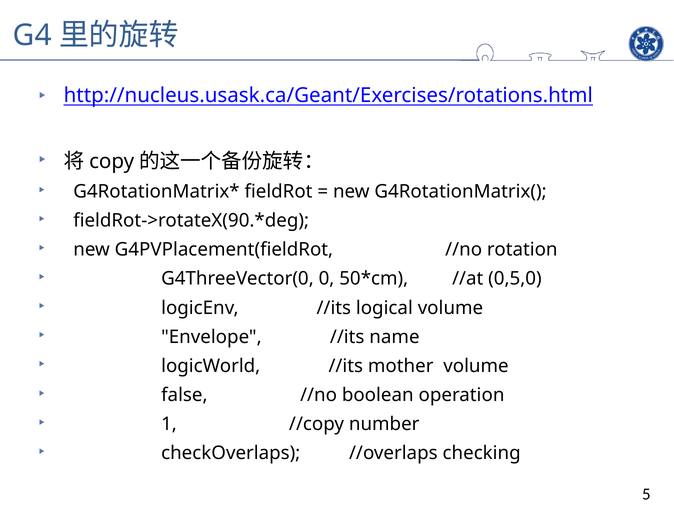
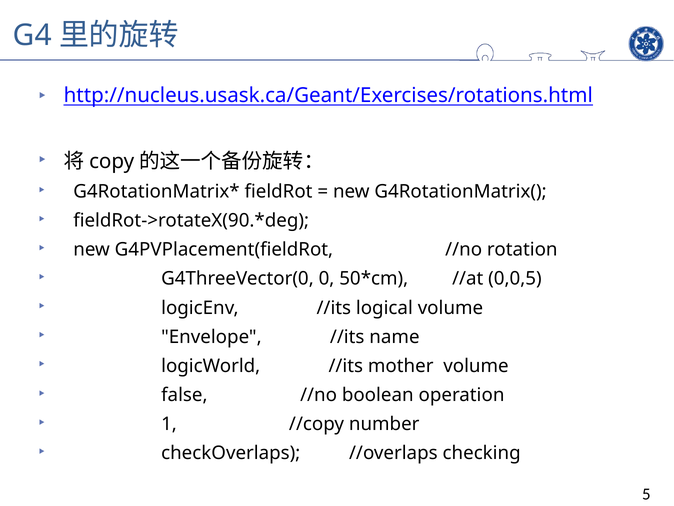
0,5,0: 0,5,0 -> 0,0,5
